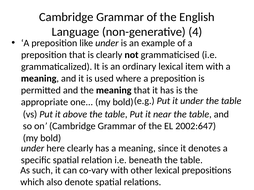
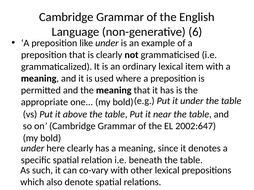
4: 4 -> 6
